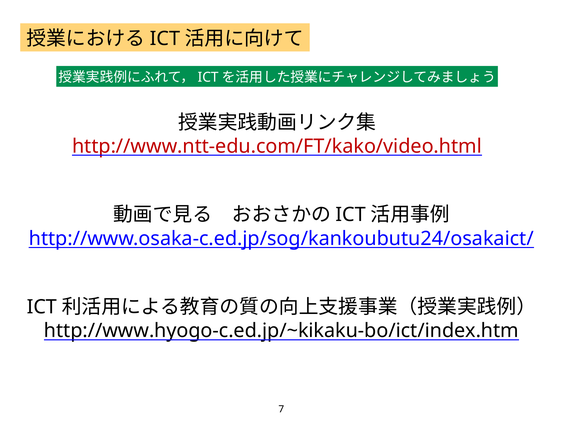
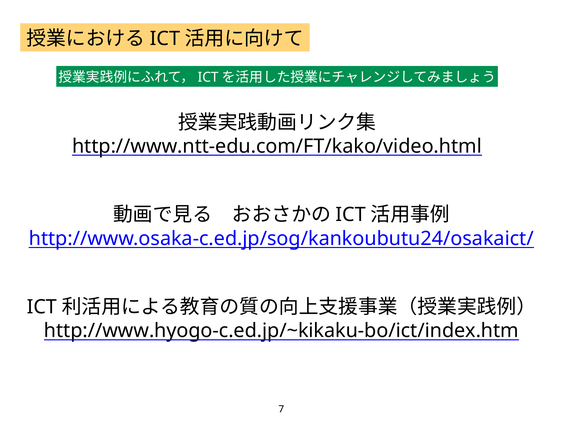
http://www.ntt-edu.com/FT/kako/video.html colour: red -> black
